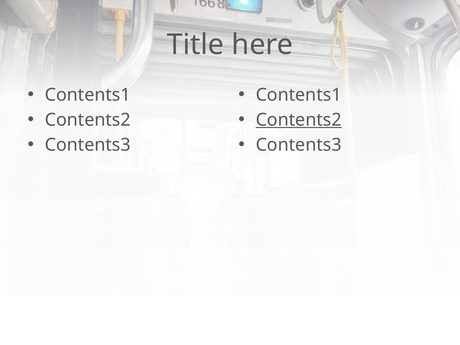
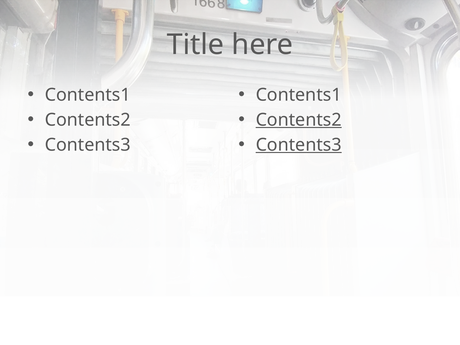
Contents3 at (299, 145) underline: none -> present
